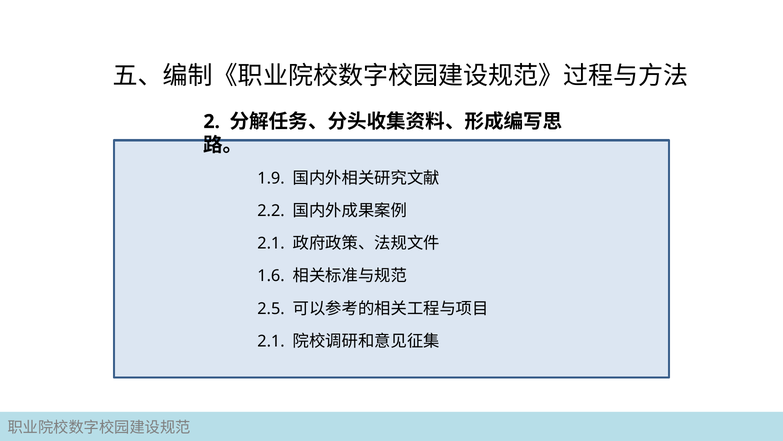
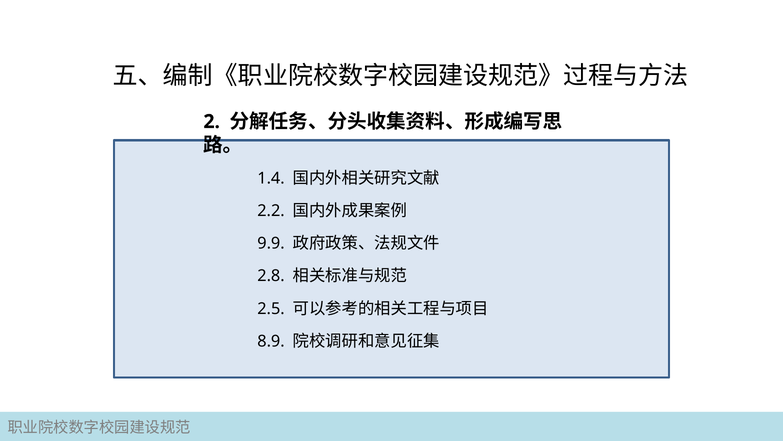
1.9: 1.9 -> 1.4
2.1 at (271, 243): 2.1 -> 9.9
1.6: 1.6 -> 2.8
2.1 at (271, 341): 2.1 -> 8.9
